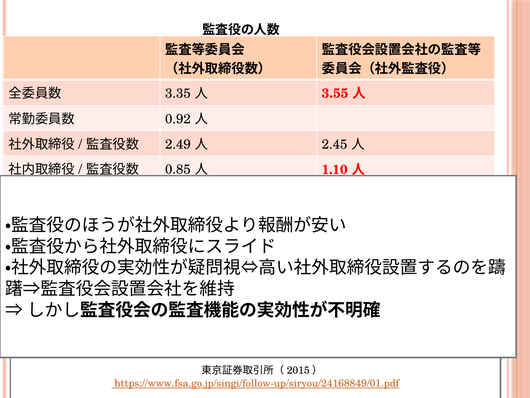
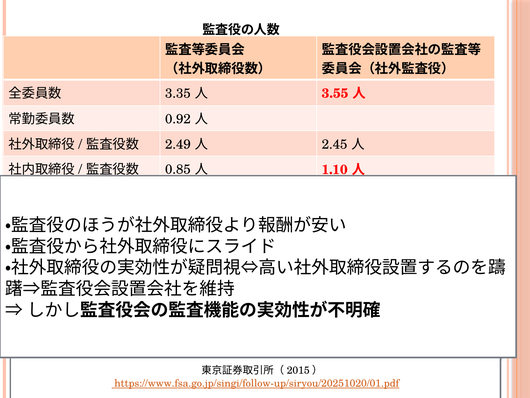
https://www.fsa.go.jp/singi/follow-up/siryou/24168849/01.pdf: https://www.fsa.go.jp/singi/follow-up/siryou/24168849/01.pdf -> https://www.fsa.go.jp/singi/follow-up/siryou/20251020/01.pdf
